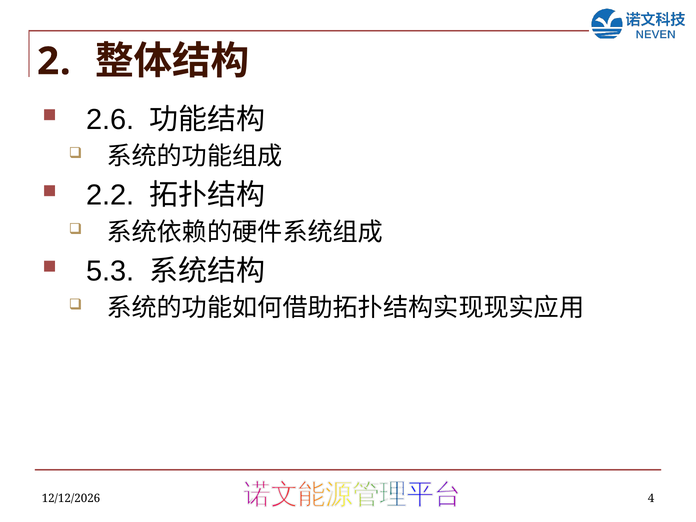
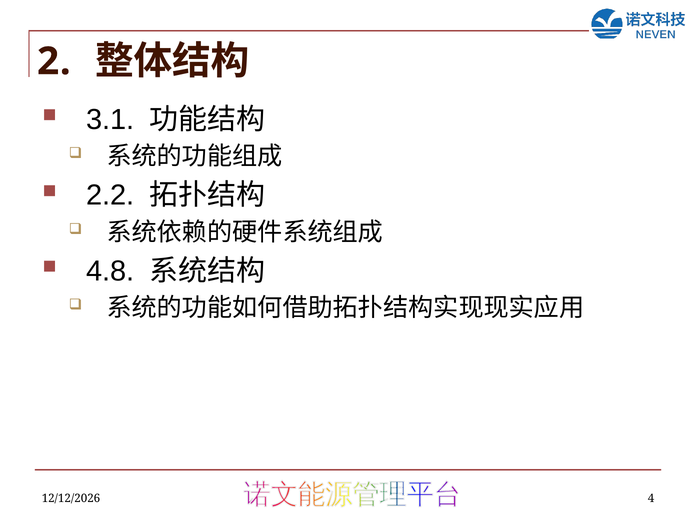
2.6: 2.6 -> 3.1
5.3: 5.3 -> 4.8
